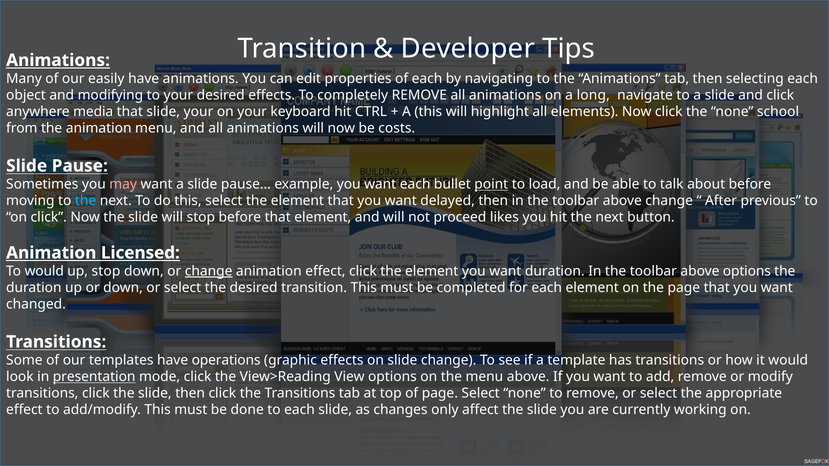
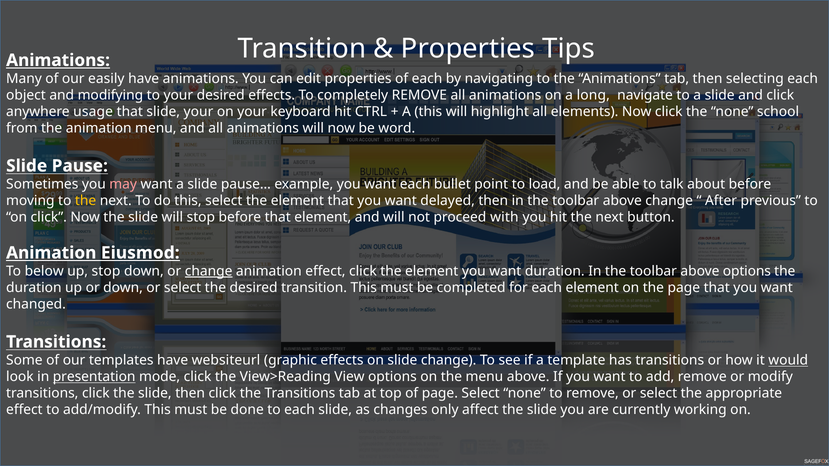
Developer at (468, 49): Developer -> Properties
media: media -> usage
costs: costs -> word
point underline: present -> none
the at (86, 201) colour: light blue -> yellow
likes: likes -> with
Licensed: Licensed -> Eiusmod
To would: would -> below
operations: operations -> websiteurl
would at (788, 360) underline: none -> present
